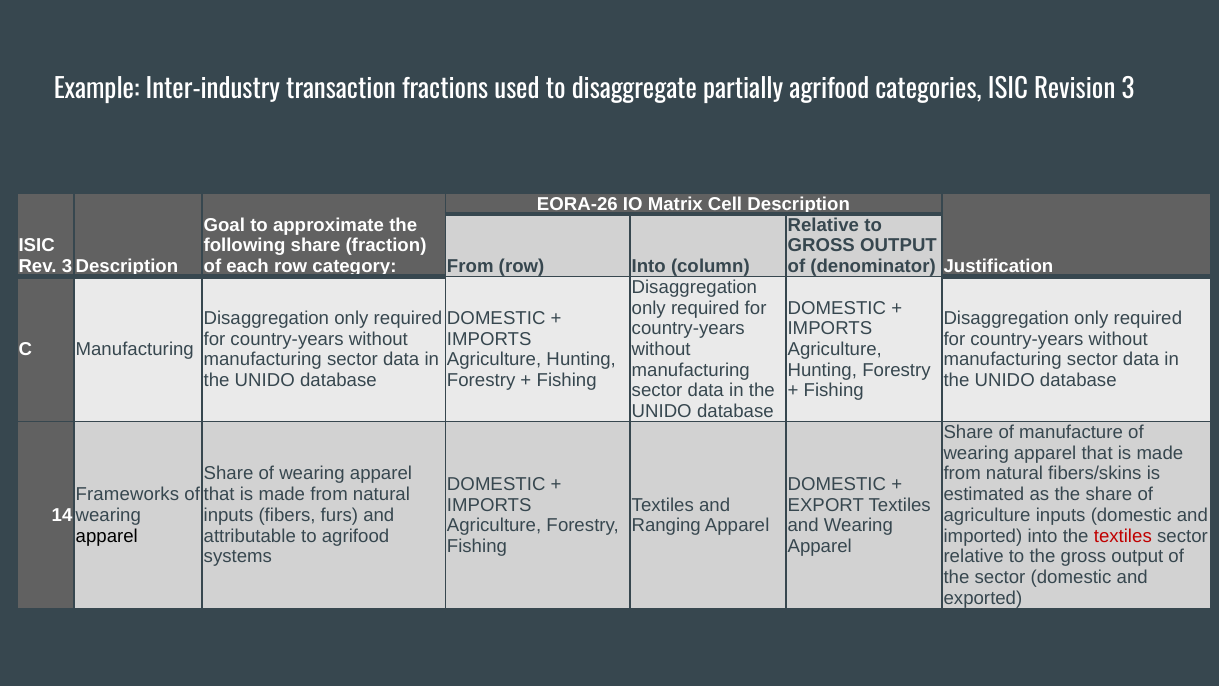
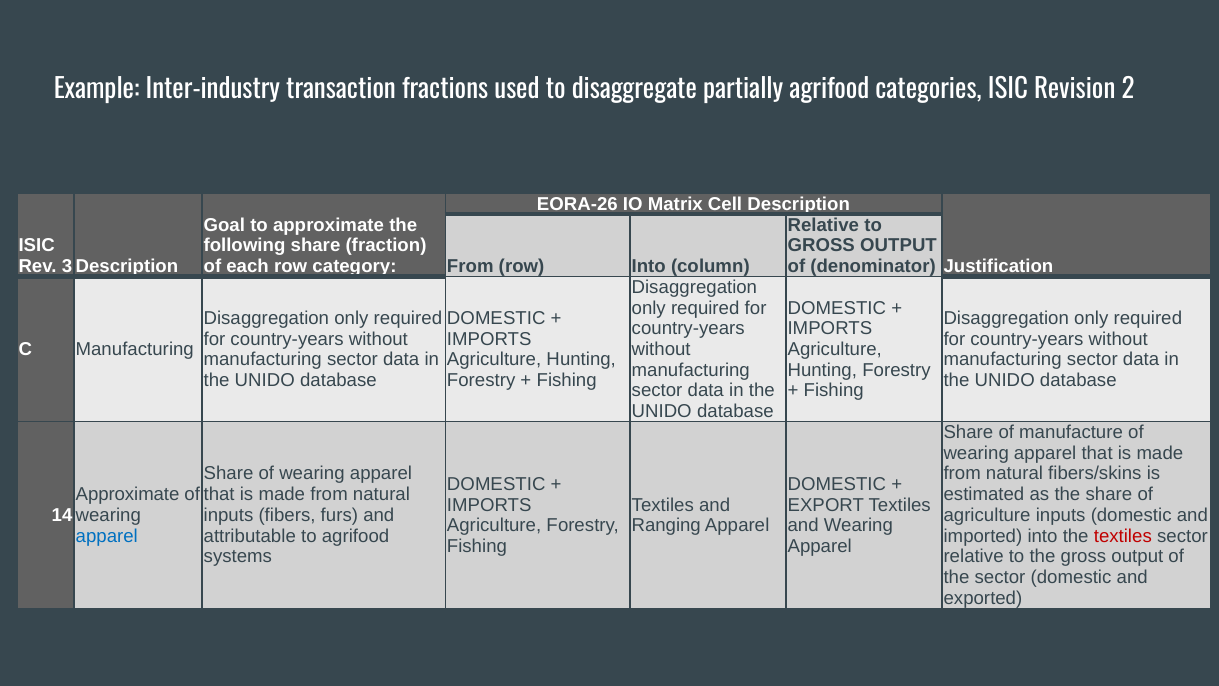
3: 3 -> 2
Frameworks at (127, 494): Frameworks -> Approximate
apparel at (107, 536) colour: black -> blue
